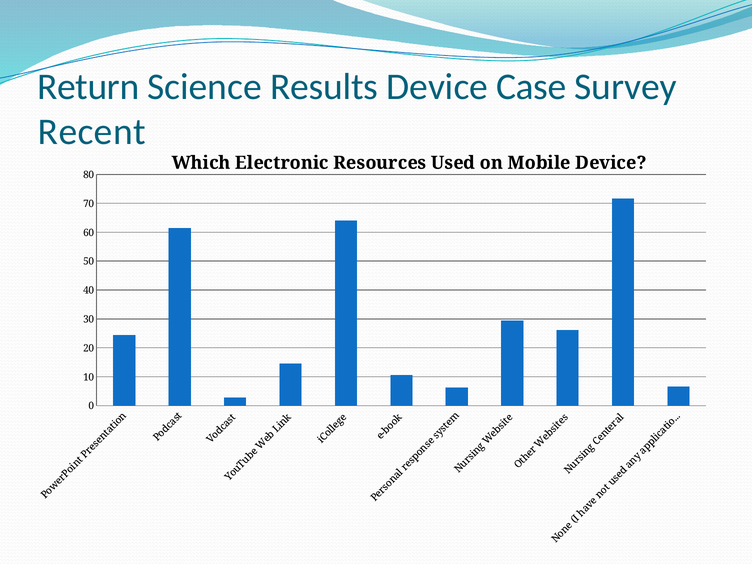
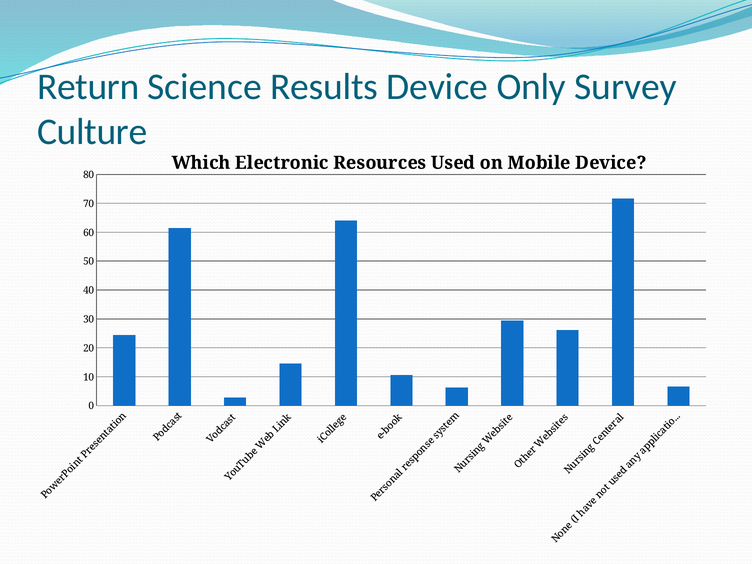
Case: Case -> Only
Recent: Recent -> Culture
